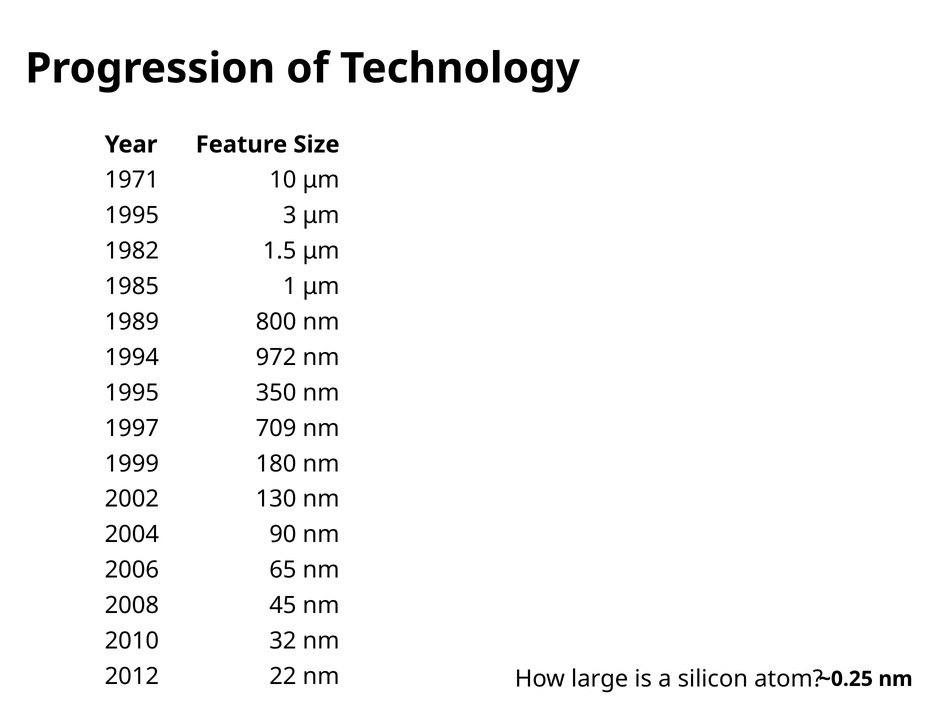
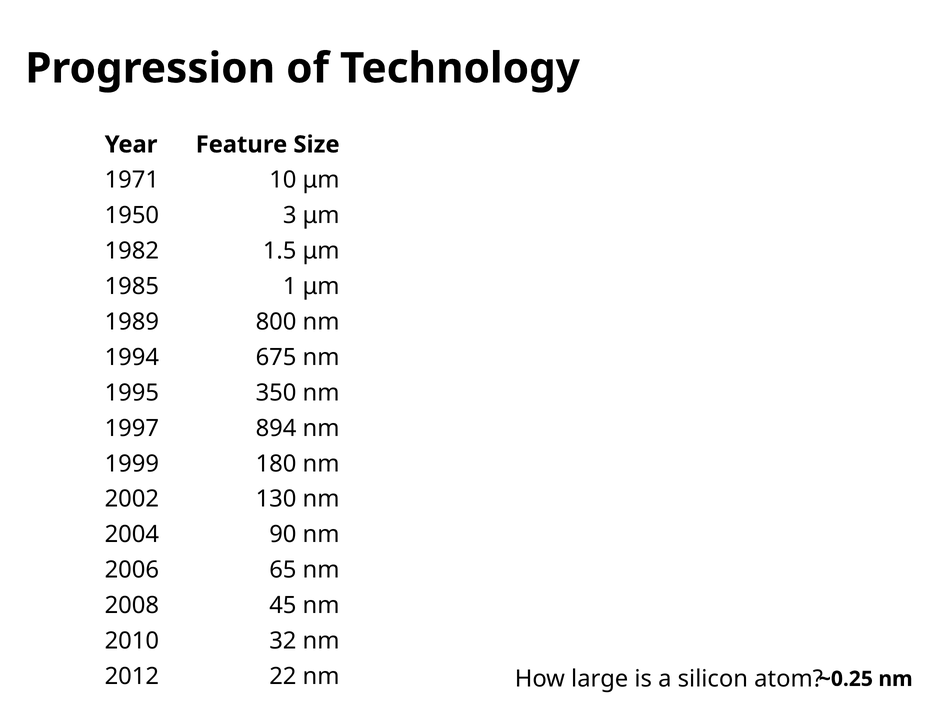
1995 at (132, 215): 1995 -> 1950
972: 972 -> 675
709: 709 -> 894
